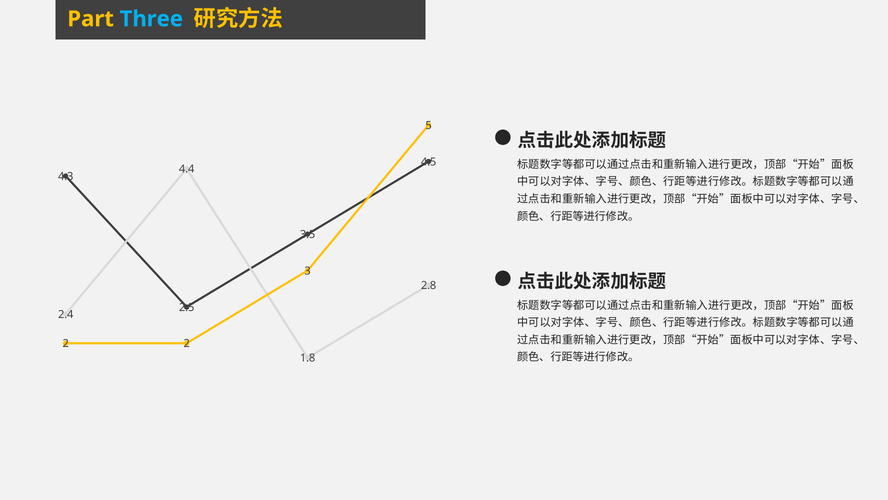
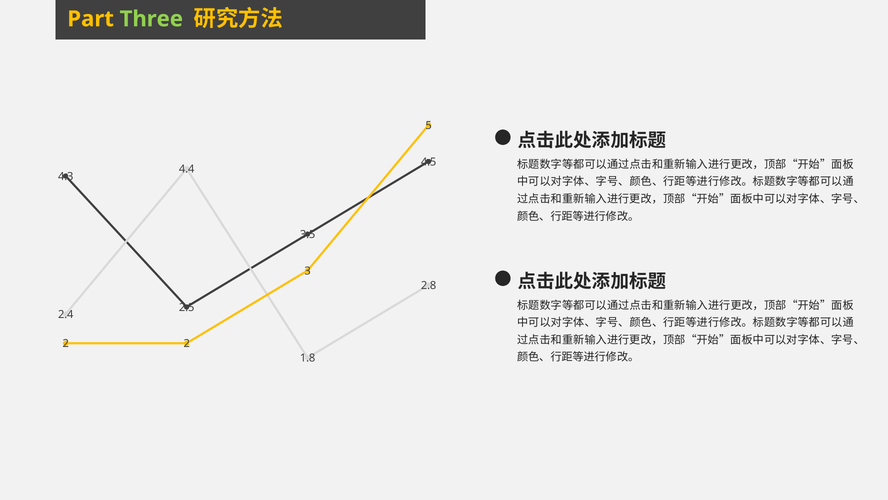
Three colour: light blue -> light green
